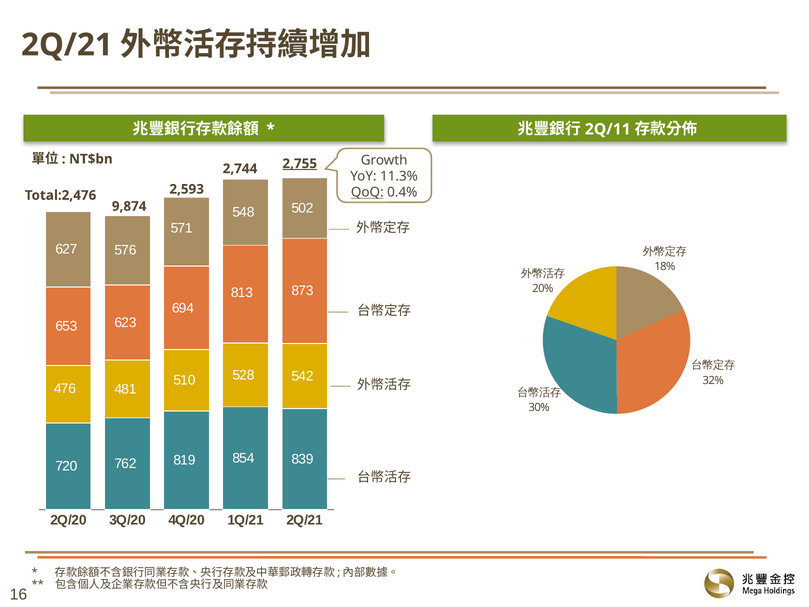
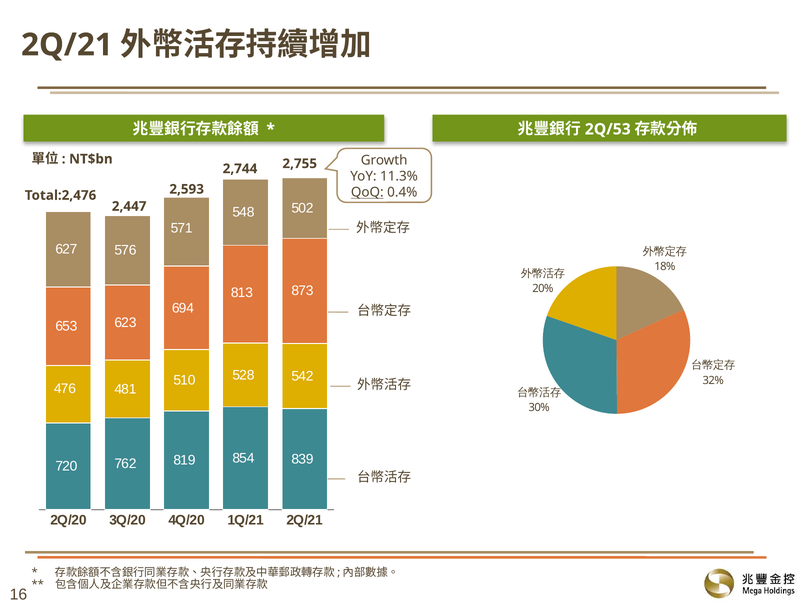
2Q/11: 2Q/11 -> 2Q/53
2,755 underline: present -> none
9,874: 9,874 -> 2,447
